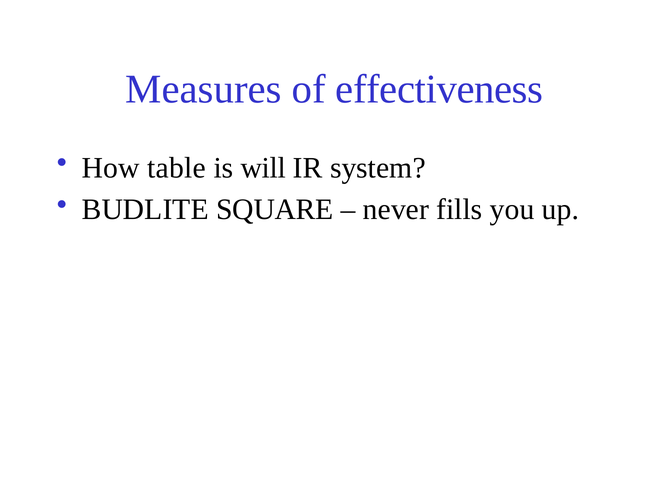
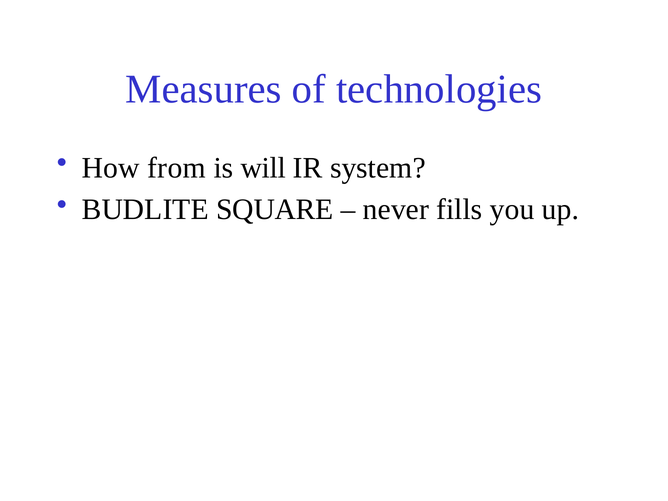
effectiveness: effectiveness -> technologies
table: table -> from
